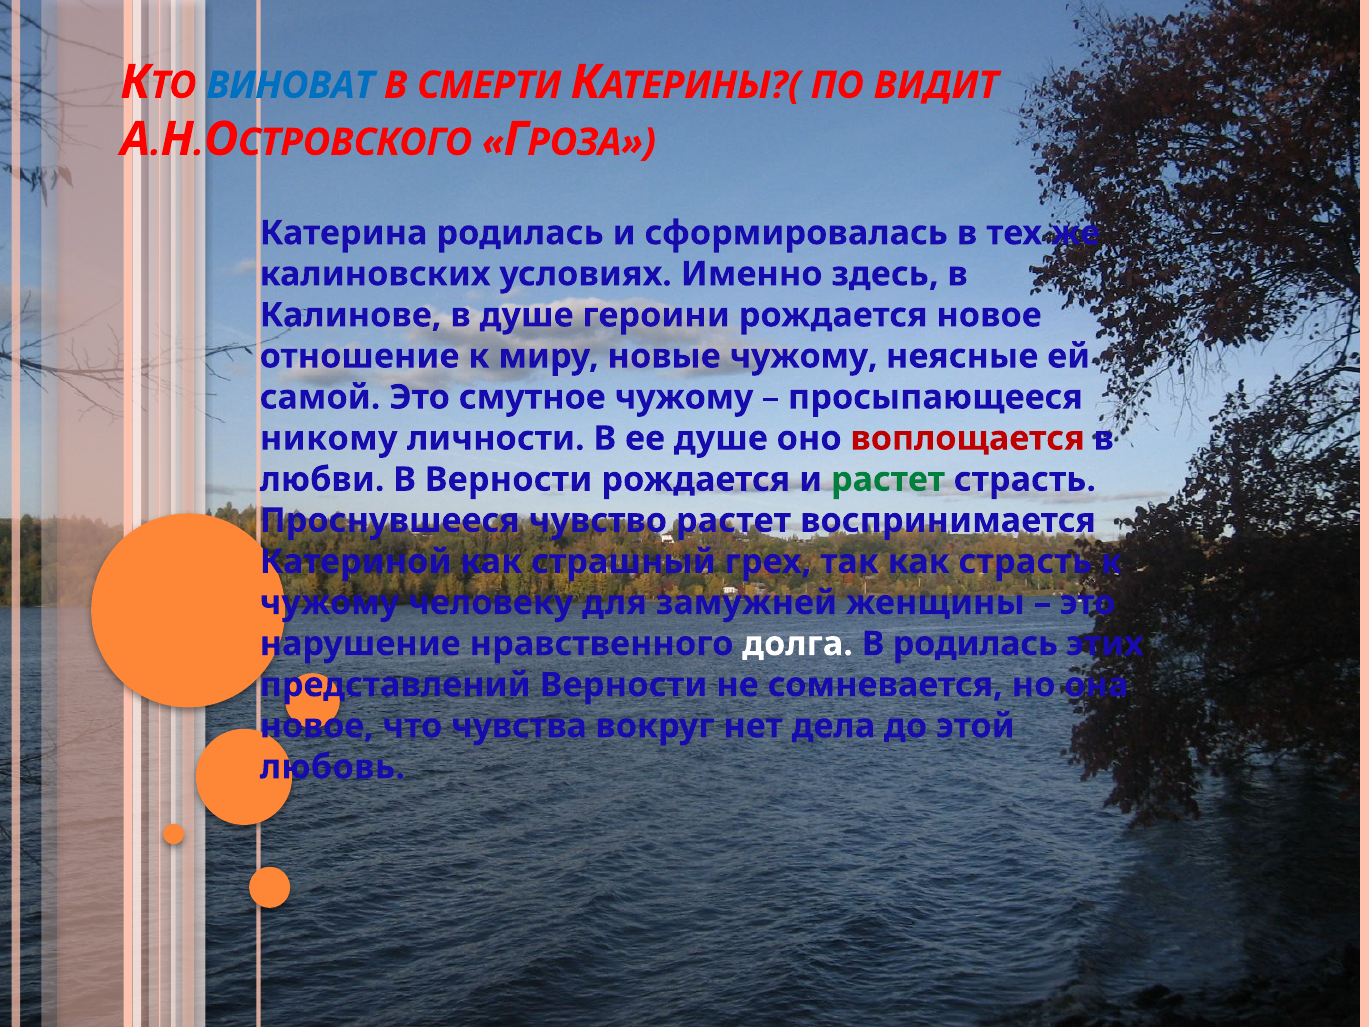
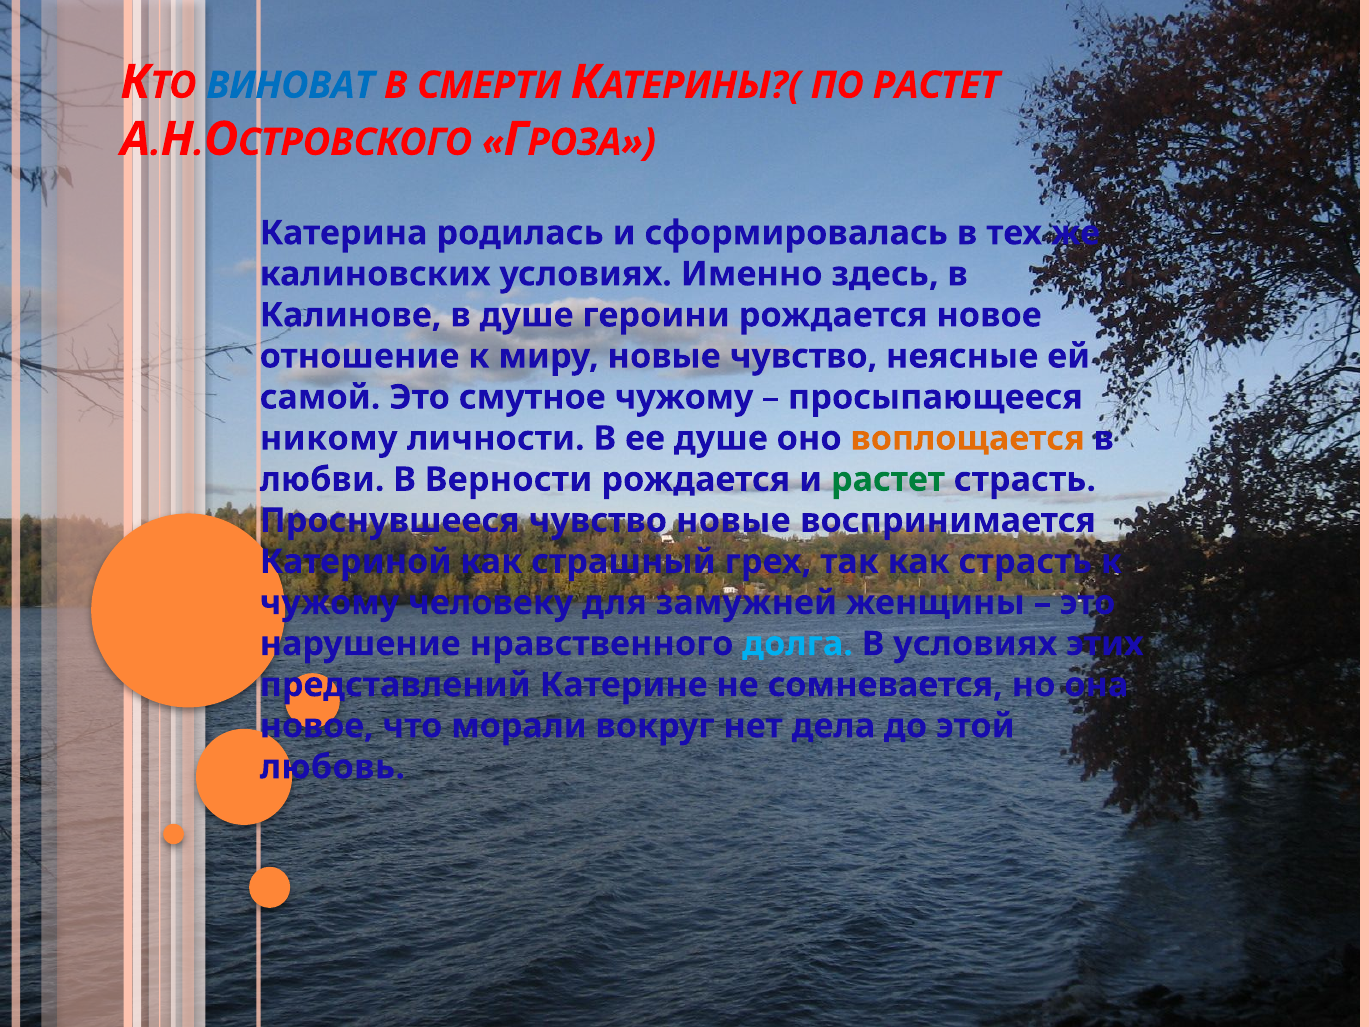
ПО ВИДИТ: ВИДИТ -> РАСТЕТ
новые чужому: чужому -> чувство
воплощается colour: red -> orange
чувство растет: растет -> новые
долга colour: white -> light blue
В родилась: родилась -> условиях
представлений Верности: Верности -> Катерине
чувства: чувства -> морали
